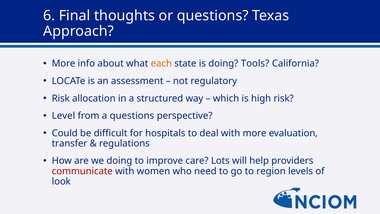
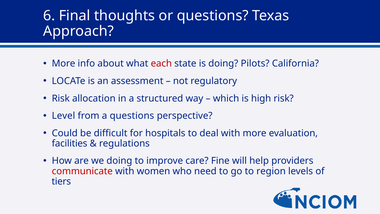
each colour: orange -> red
Tools: Tools -> Pilots
transfer: transfer -> facilities
Lots: Lots -> Fine
look: look -> tiers
